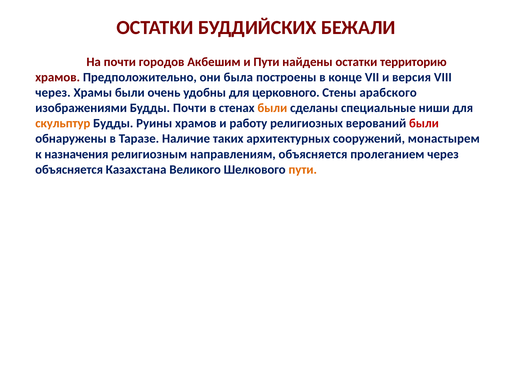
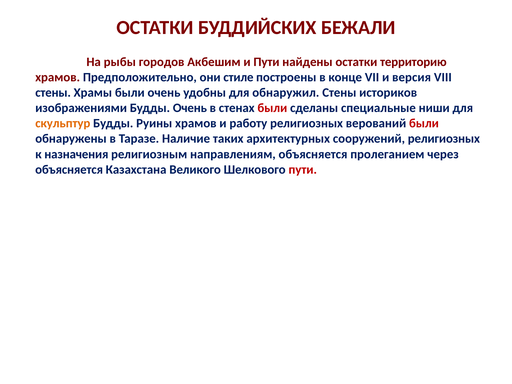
На почти: почти -> рыбы
была: была -> стиле
через at (53, 93): через -> стены
церковного: церковного -> обнаружил
арабского: арабского -> историков
Будды Почти: Почти -> Очень
были at (272, 108) colour: orange -> red
сооружений монастырем: монастырем -> религиозных
пути at (303, 169) colour: orange -> red
